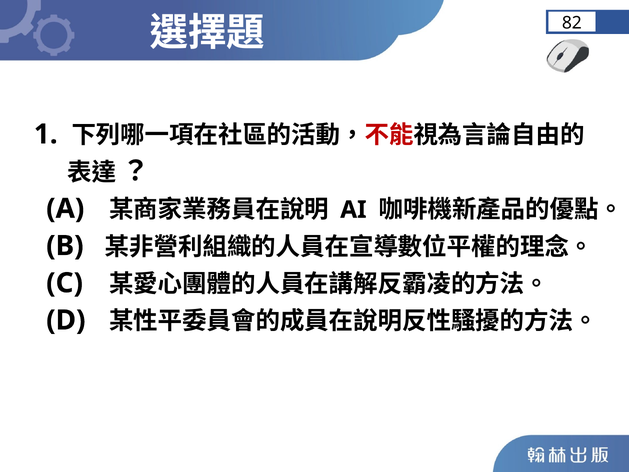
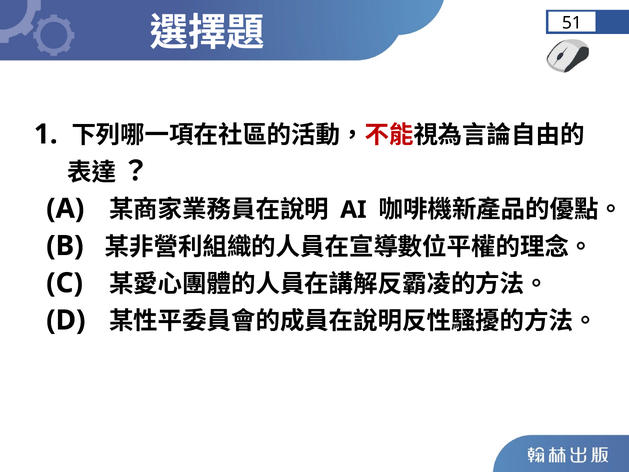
82: 82 -> 51
